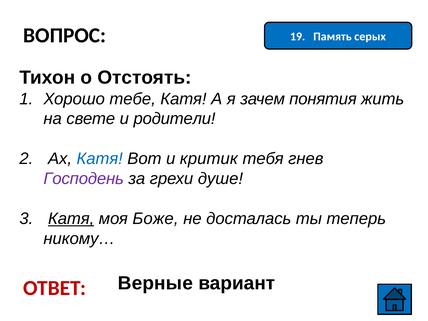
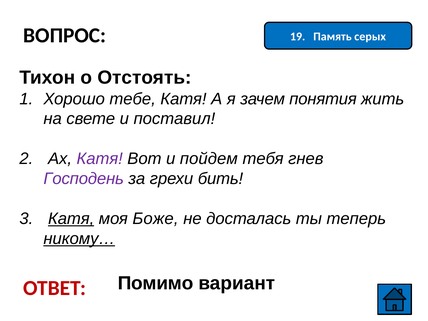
родители: родители -> поставил
Катя at (100, 159) colour: blue -> purple
критик: критик -> пойдем
душе: душе -> бить
никому… underline: none -> present
Верные: Верные -> Помимо
